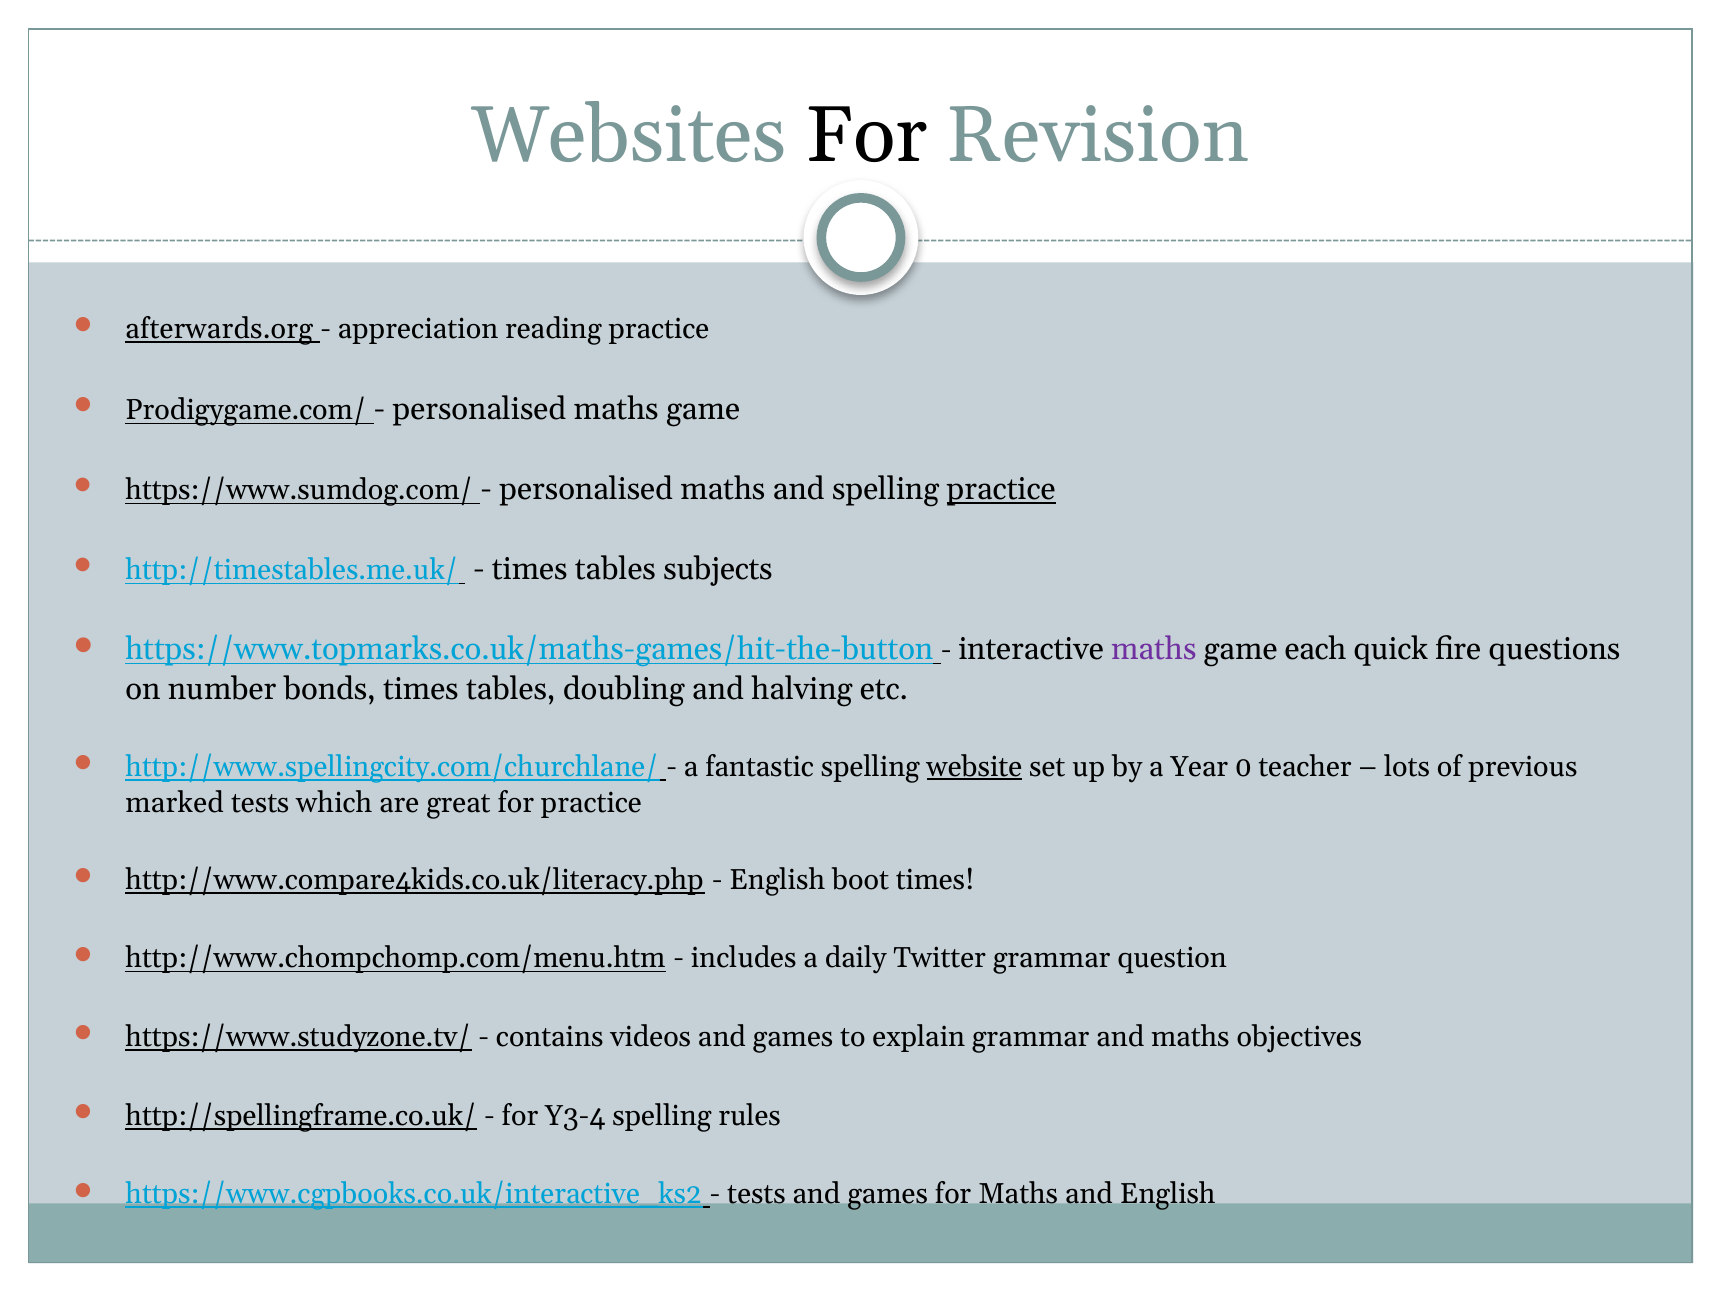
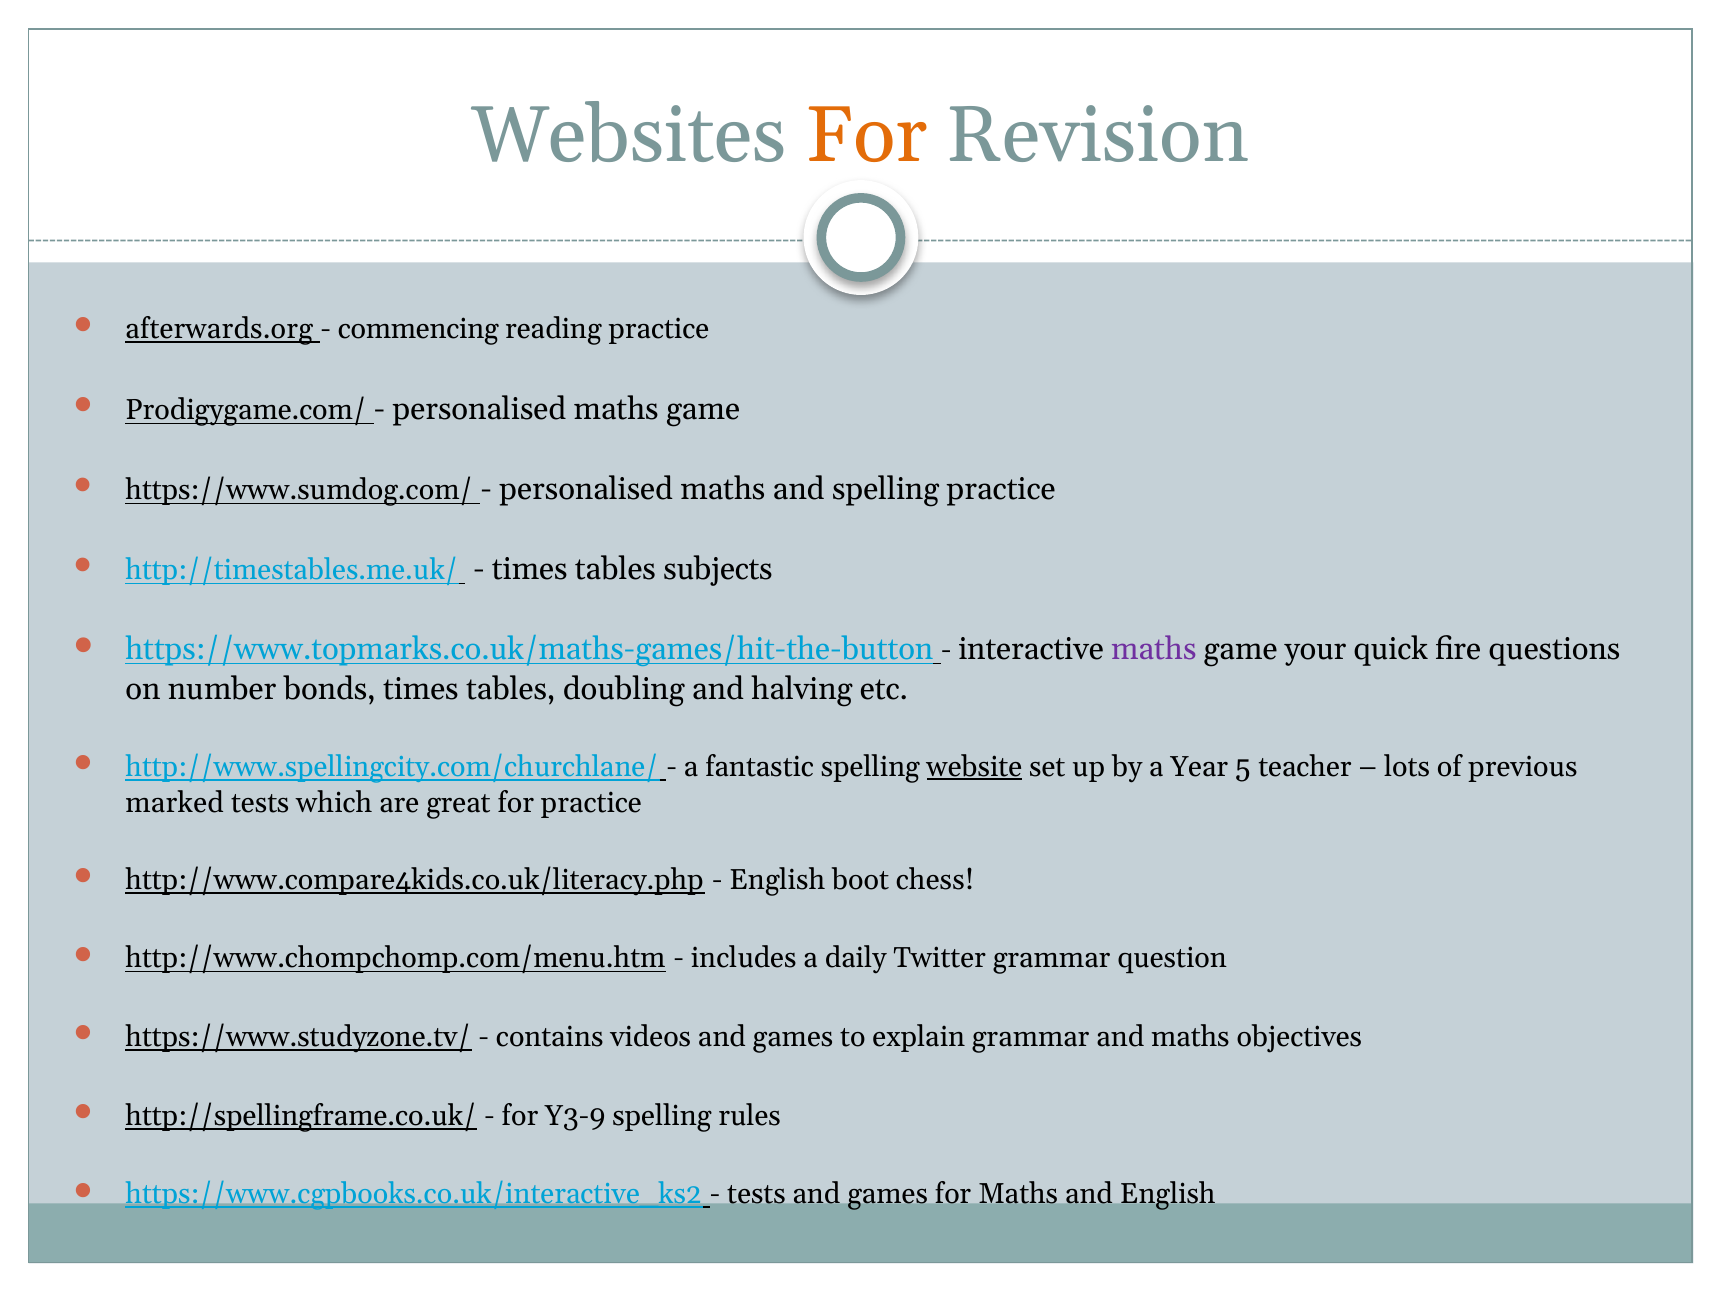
For at (867, 136) colour: black -> orange
appreciation: appreciation -> commencing
practice at (1001, 489) underline: present -> none
each: each -> your
0: 0 -> 5
boot times: times -> chess
Y3-4: Y3-4 -> Y3-9
